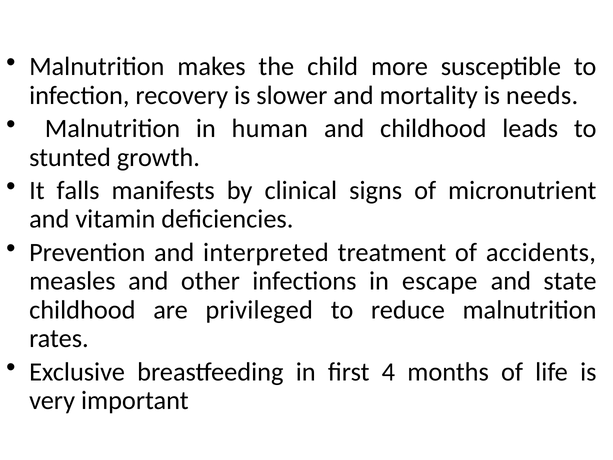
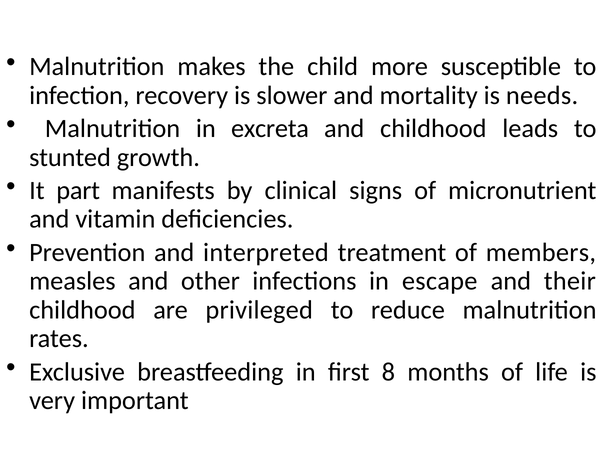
human: human -> excreta
falls: falls -> part
accidents: accidents -> members
state: state -> their
4: 4 -> 8
